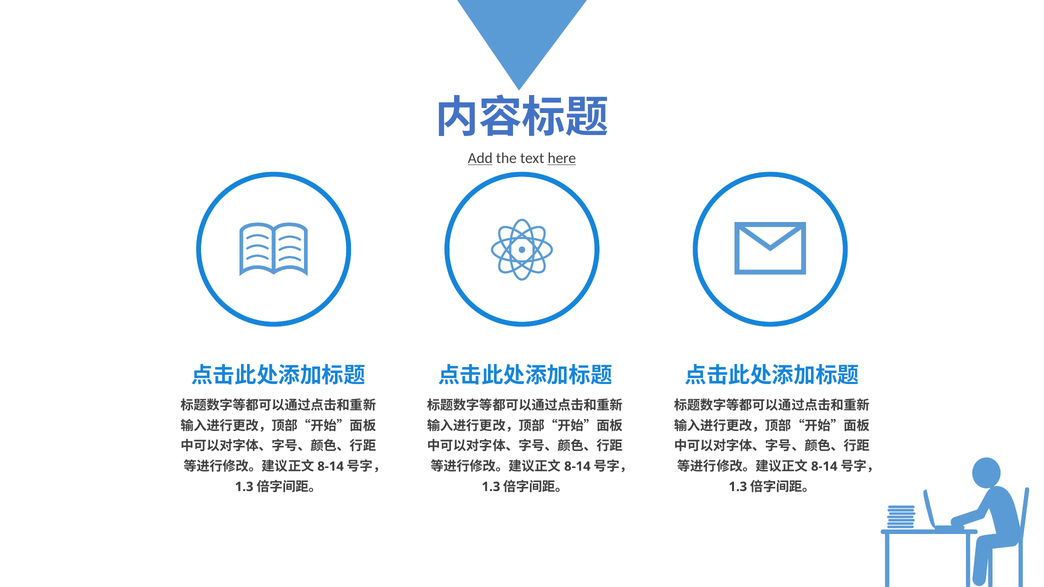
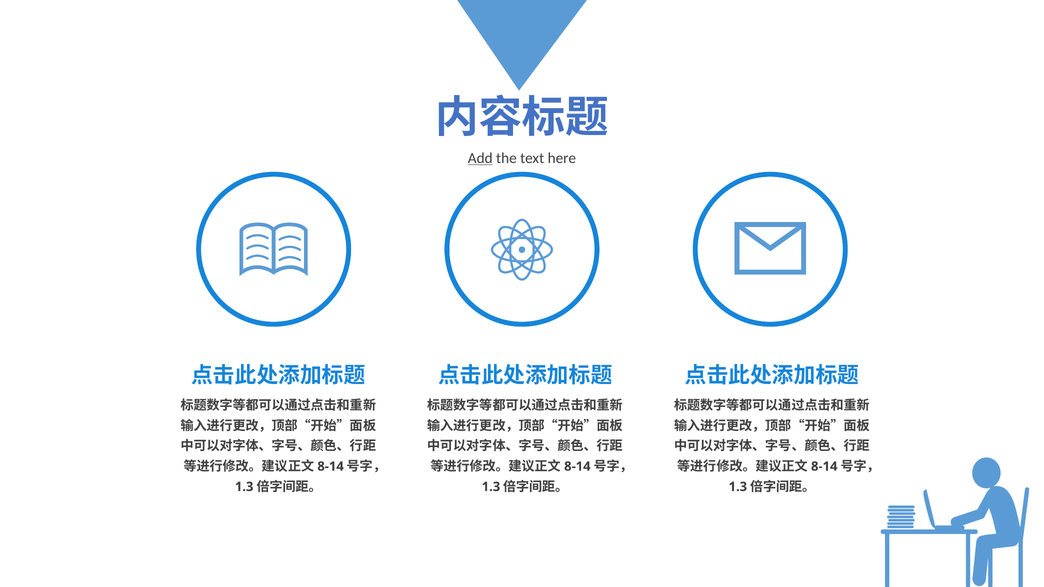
here underline: present -> none
